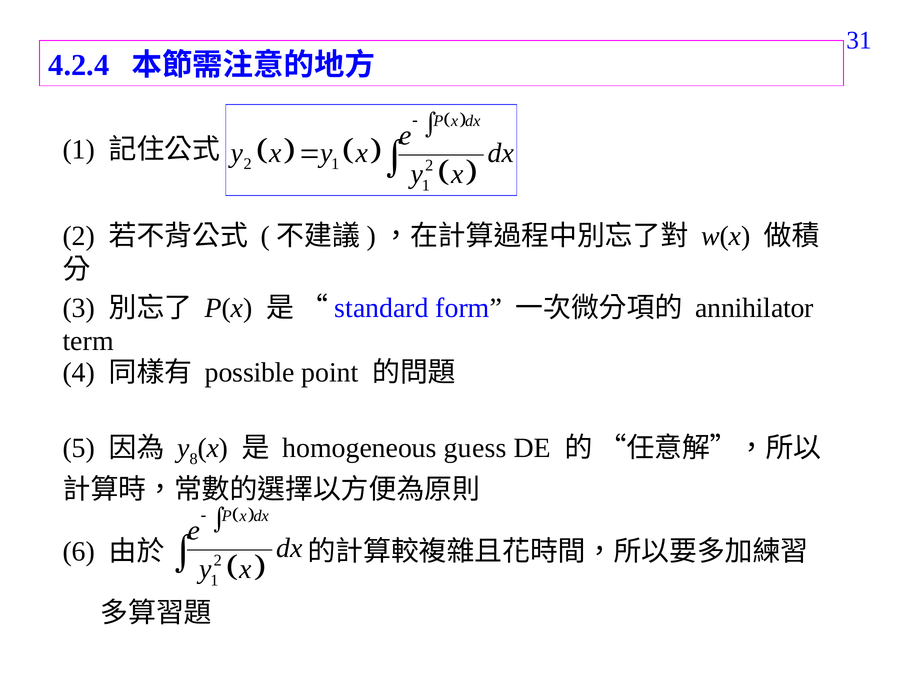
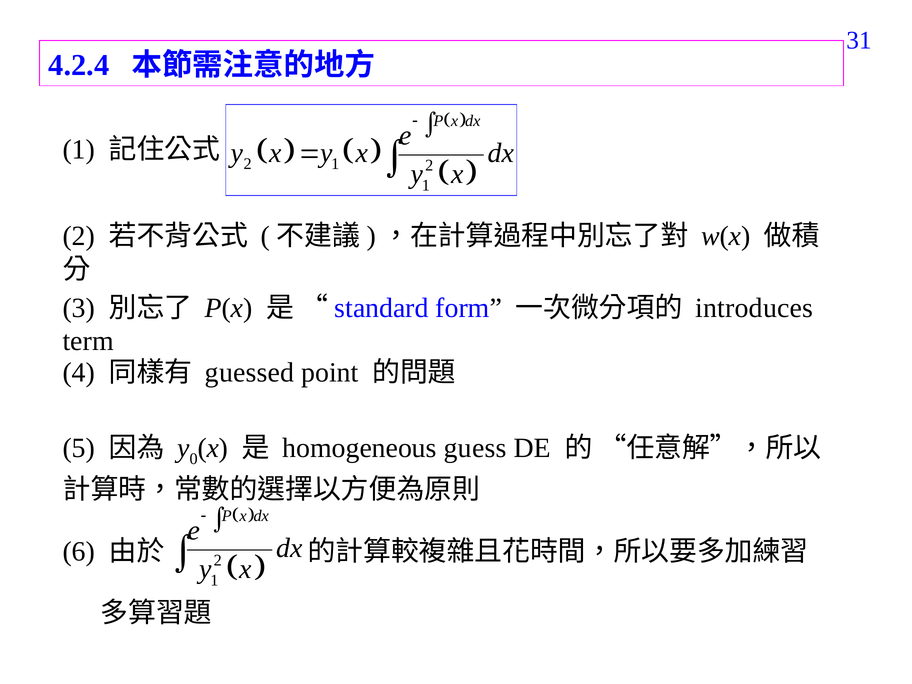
annihilator: annihilator -> introduces
possible: possible -> guessed
8: 8 -> 0
